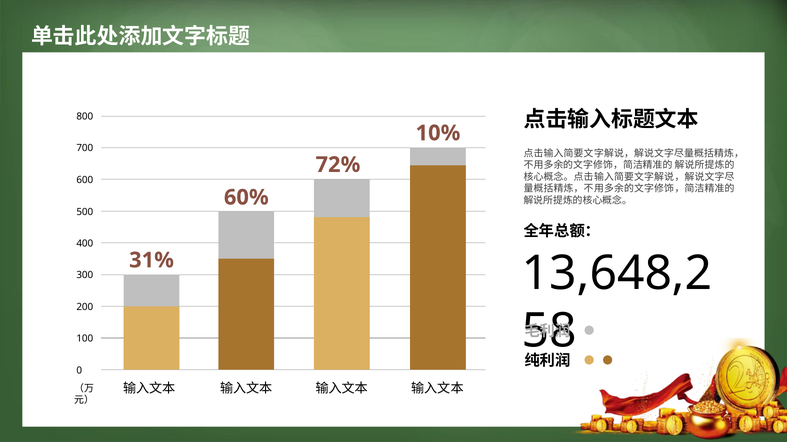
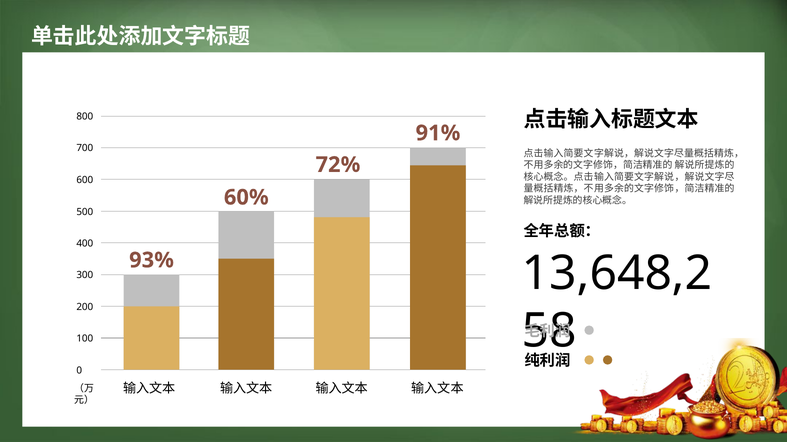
10%: 10% -> 91%
31%: 31% -> 93%
